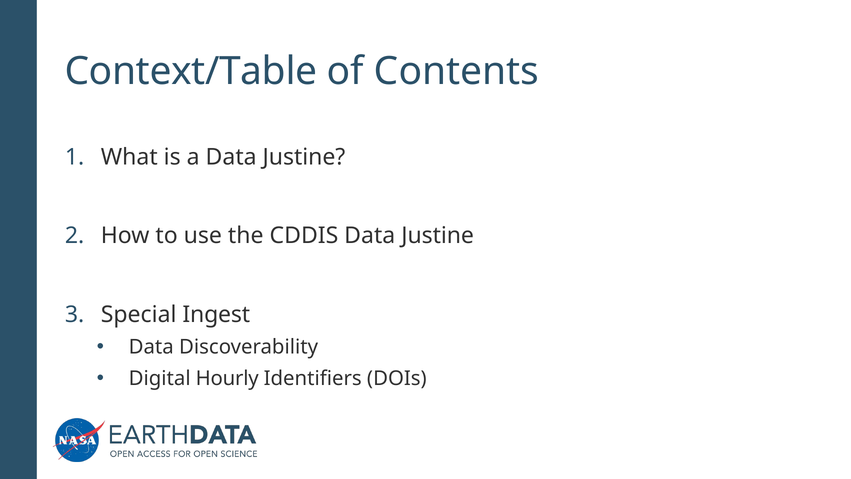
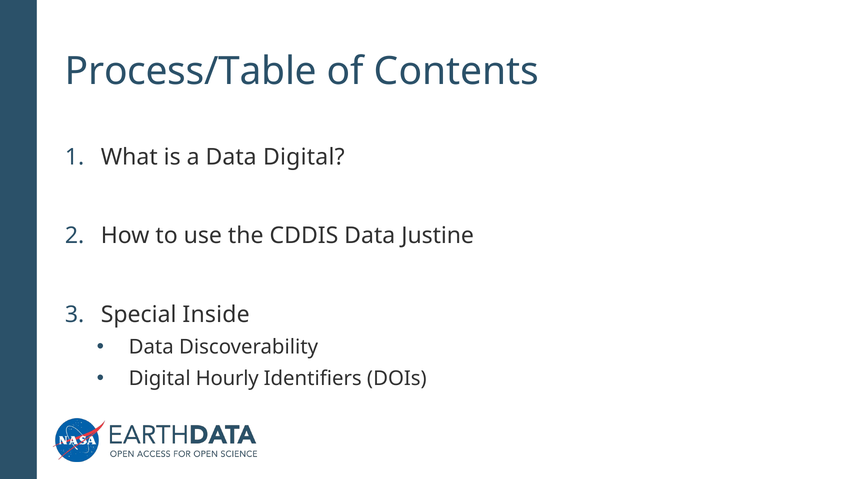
Context/Table: Context/Table -> Process/Table
a Data Justine: Justine -> Digital
Ingest: Ingest -> Inside
